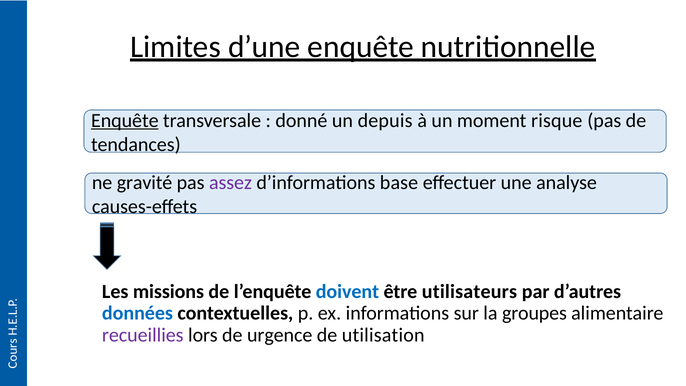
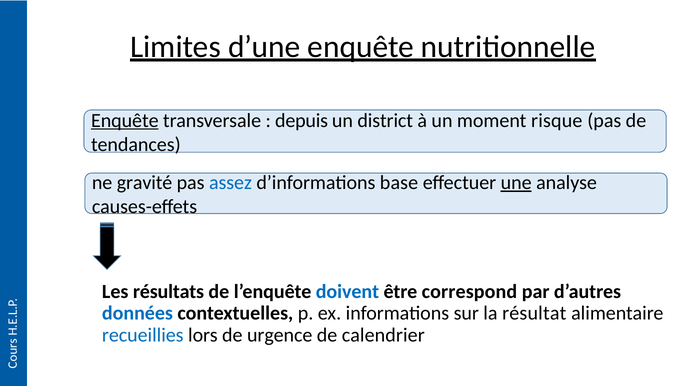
donné: donné -> depuis
depuis: depuis -> district
assez colour: purple -> blue
une underline: none -> present
missions: missions -> résultats
utilisateurs: utilisateurs -> correspond
groupes: groupes -> résultat
recueillies colour: purple -> blue
utilisation: utilisation -> calendrier
